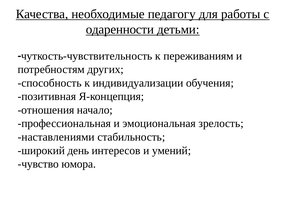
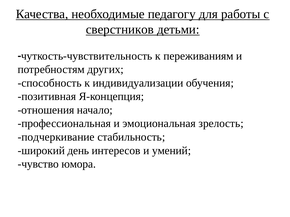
одаренности: одаренности -> сверстников
наставлениями: наставлениями -> подчеркивание
